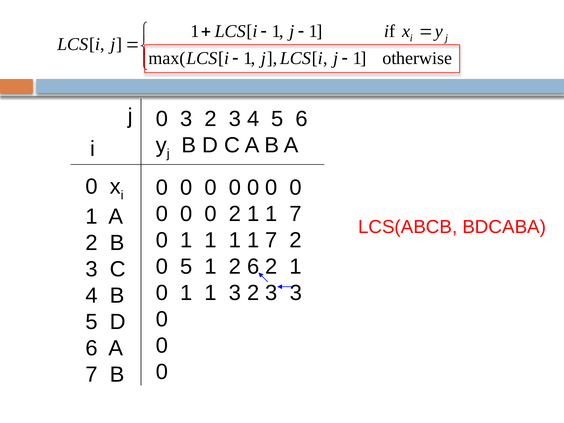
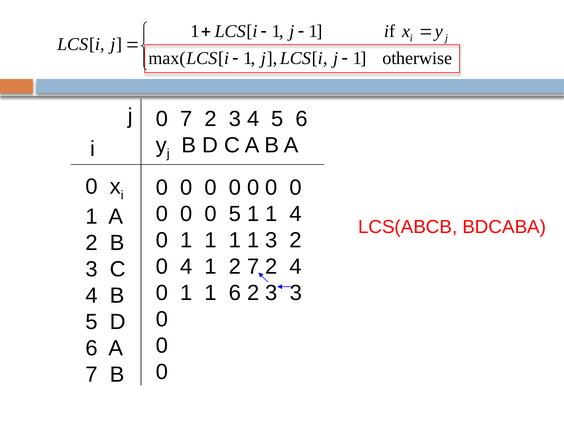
0 3: 3 -> 7
0 2: 2 -> 5
7 at (296, 214): 7 -> 4
1 1 1 7: 7 -> 3
0 5: 5 -> 4
2 6: 6 -> 7
1 at (296, 267): 1 -> 4
1 3: 3 -> 6
